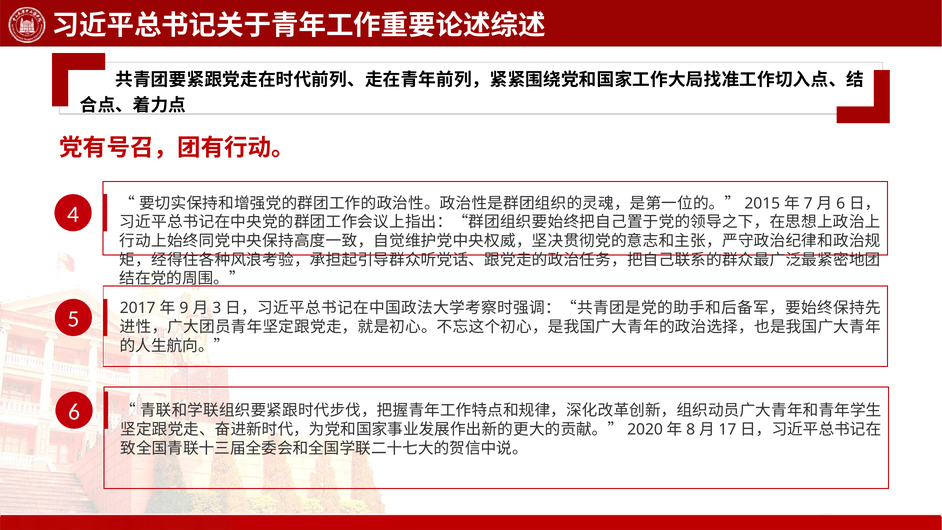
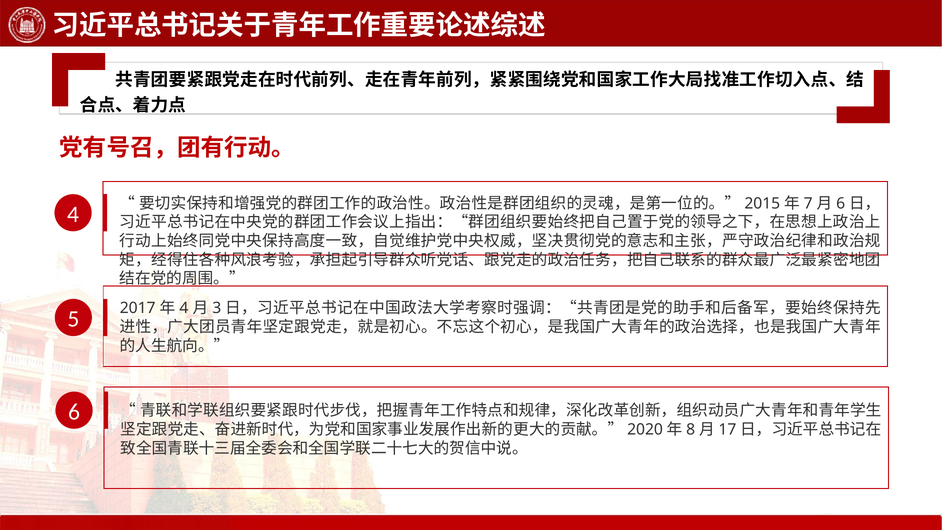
9 at (184, 308): 9 -> 4
